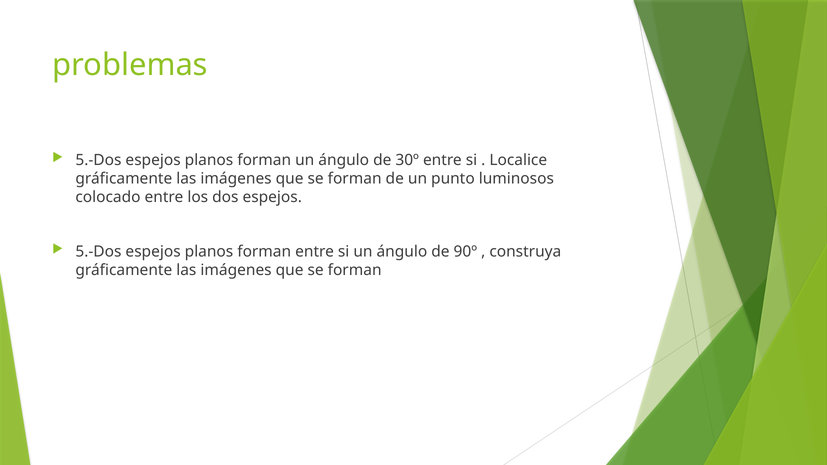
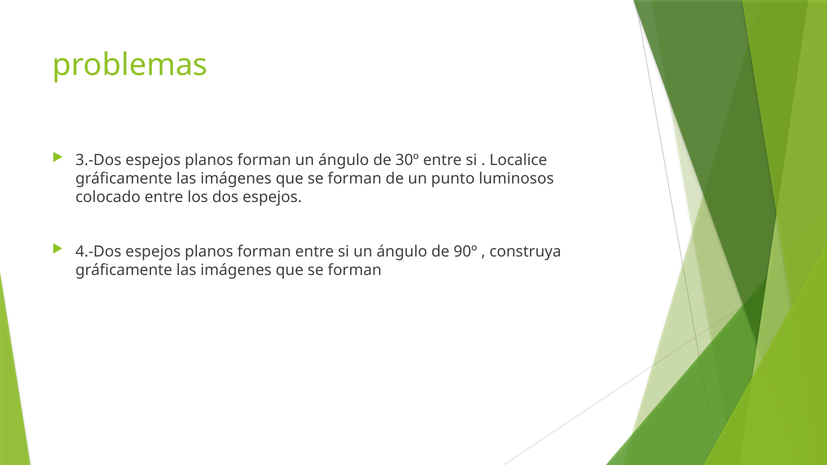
5.-Dos at (98, 160): 5.-Dos -> 3.-Dos
5.-Dos at (98, 252): 5.-Dos -> 4.-Dos
